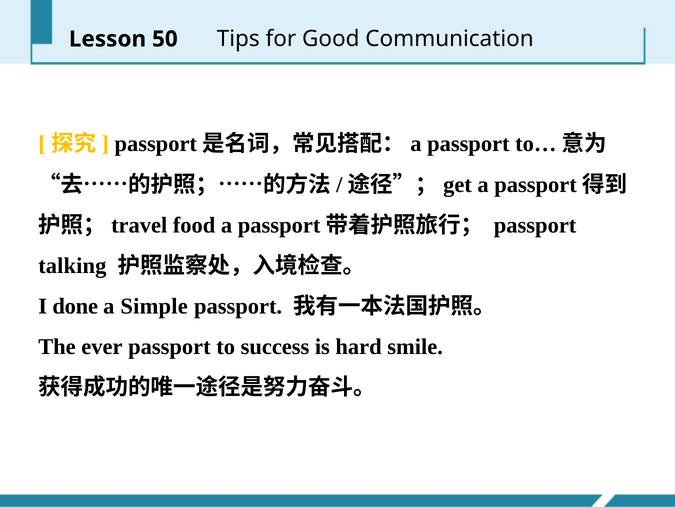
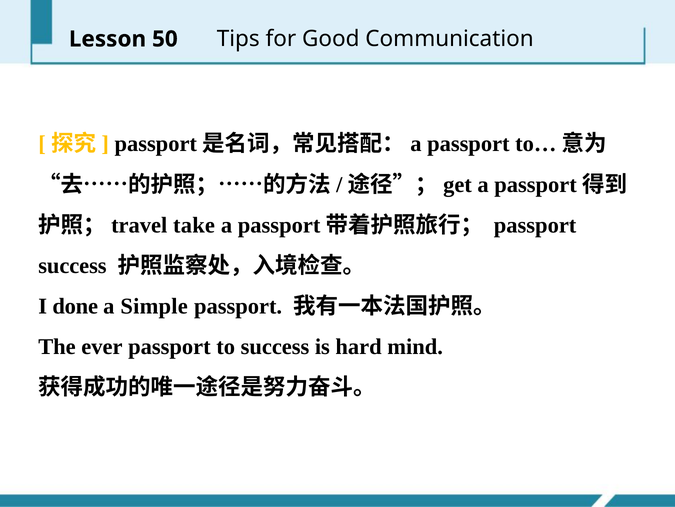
food: food -> take
talking at (72, 265): talking -> success
smile: smile -> mind
